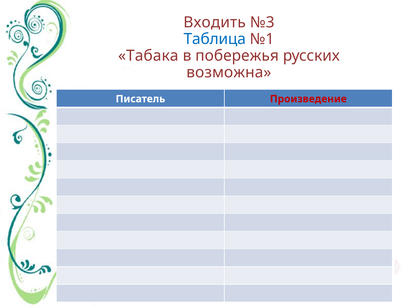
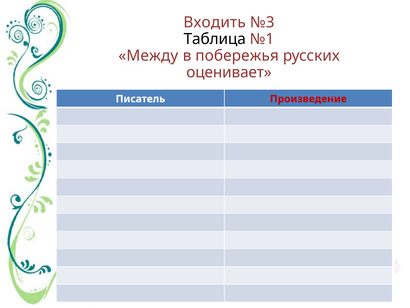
Таблица colour: blue -> black
Табака: Табака -> Между
возможна: возможна -> оценивает
